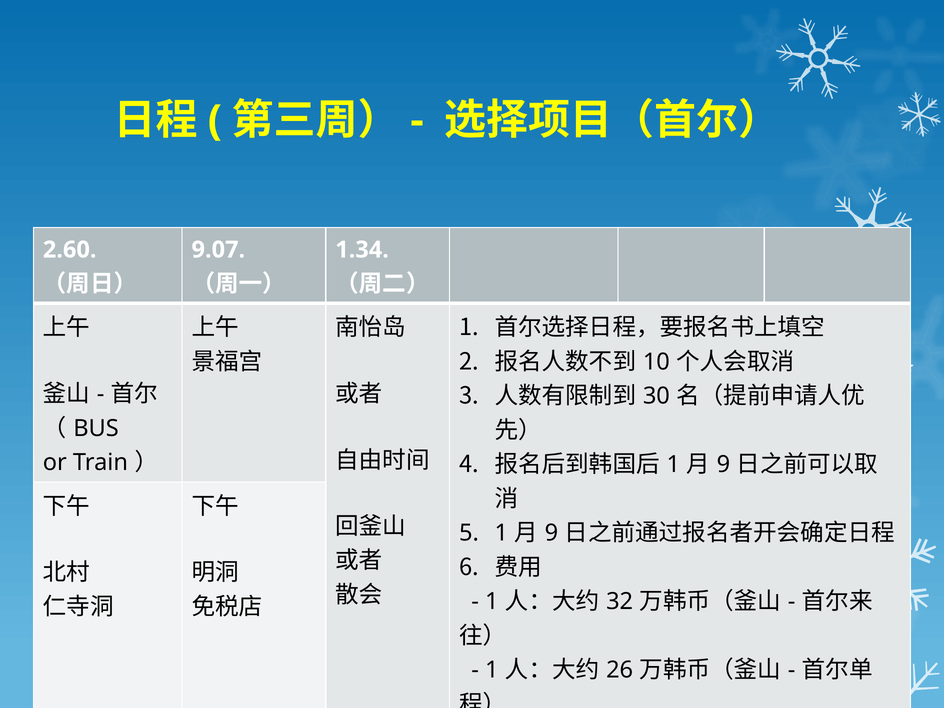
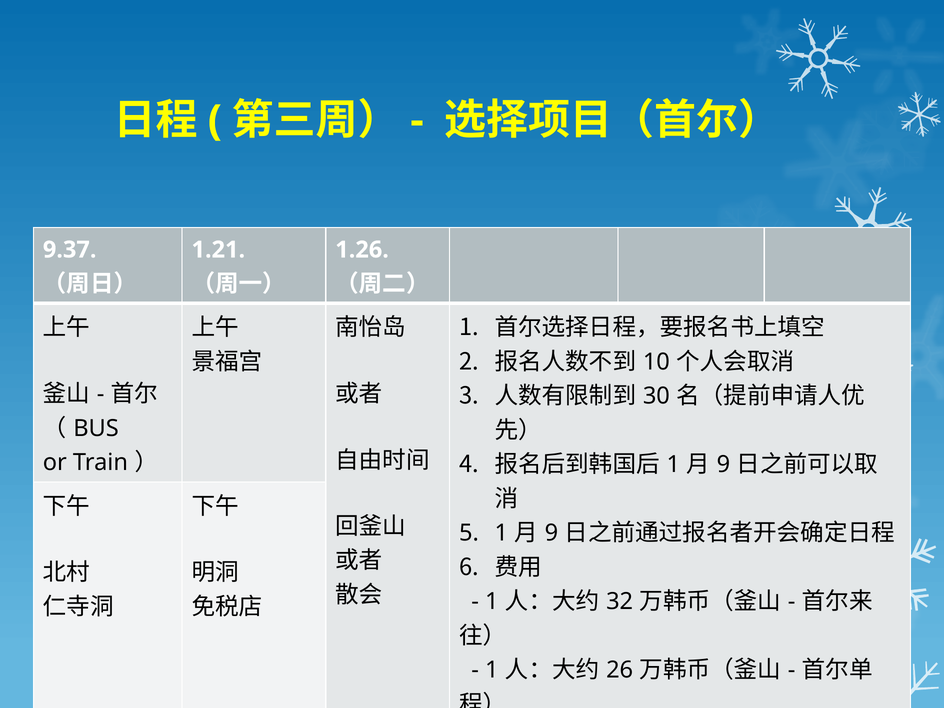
2.60: 2.60 -> 9.37
9.07: 9.07 -> 1.21
1.34: 1.34 -> 1.26
